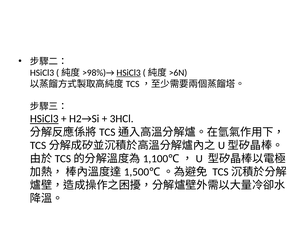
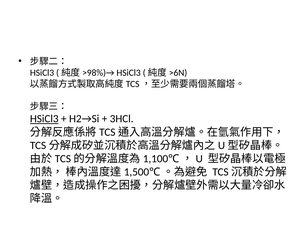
HSiCl3 at (129, 73) underline: present -> none
